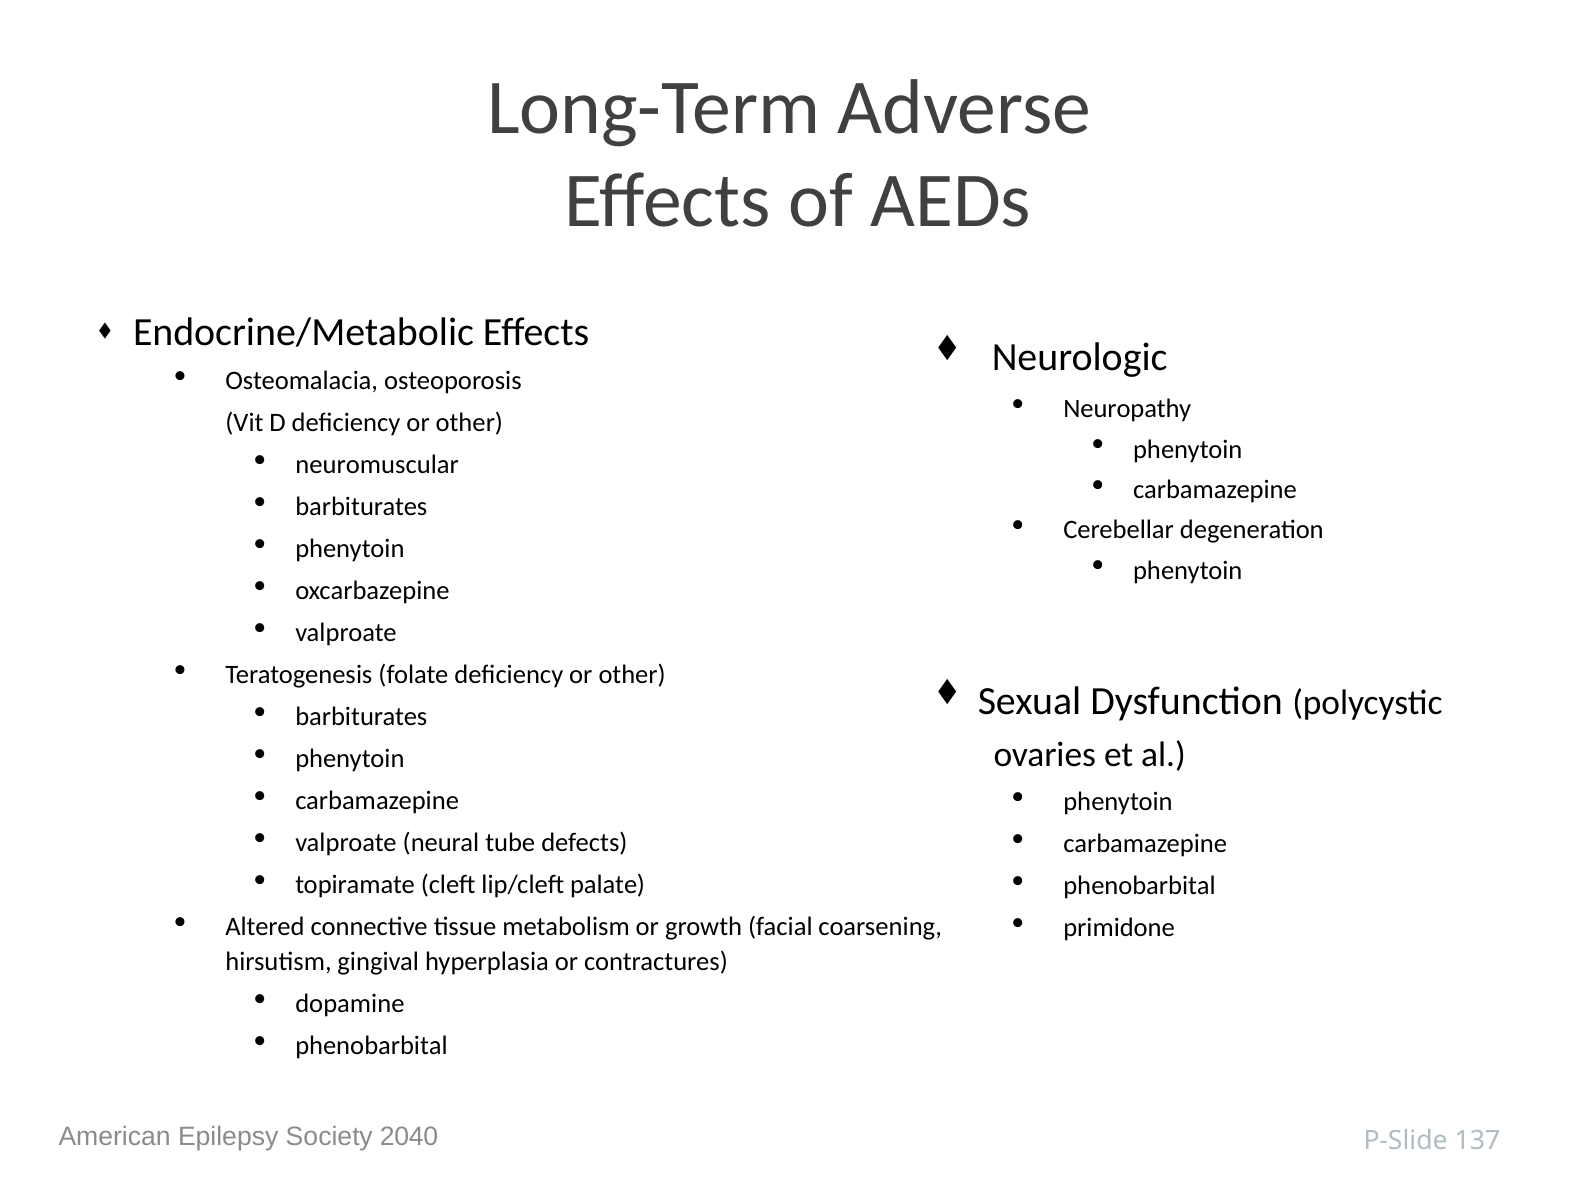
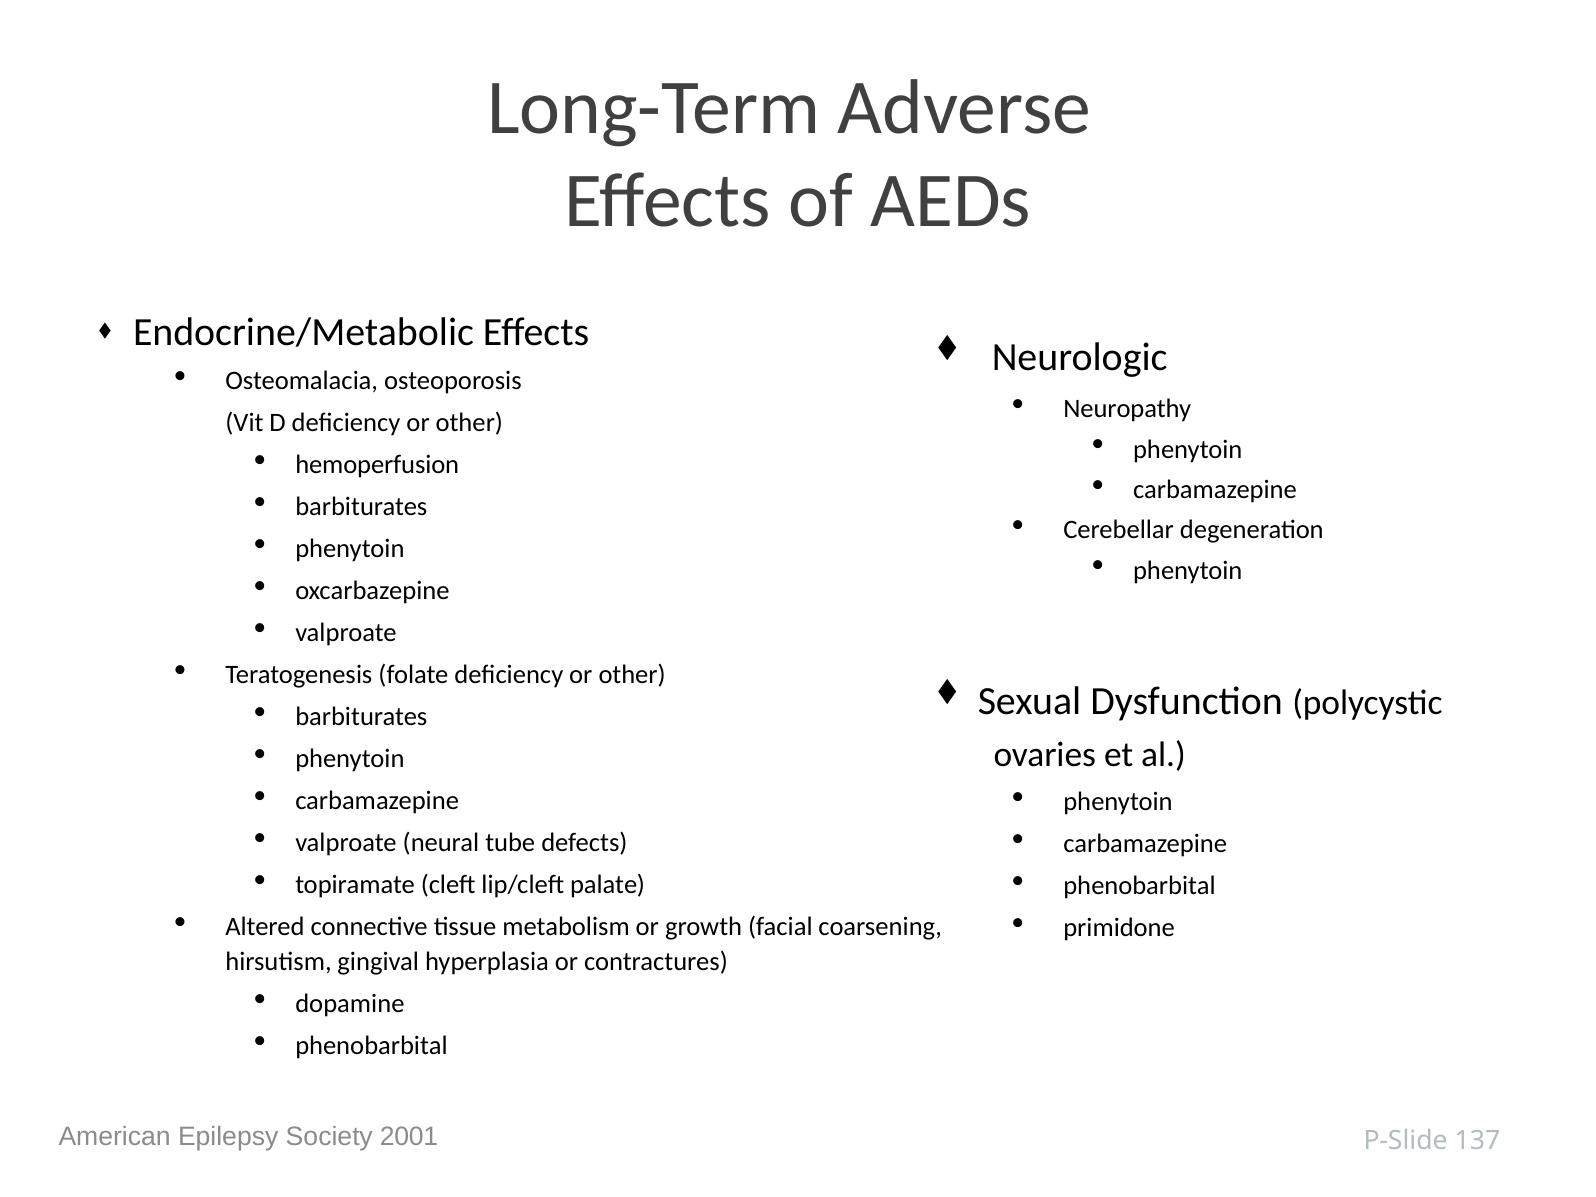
neuromuscular: neuromuscular -> hemoperfusion
2040: 2040 -> 2001
